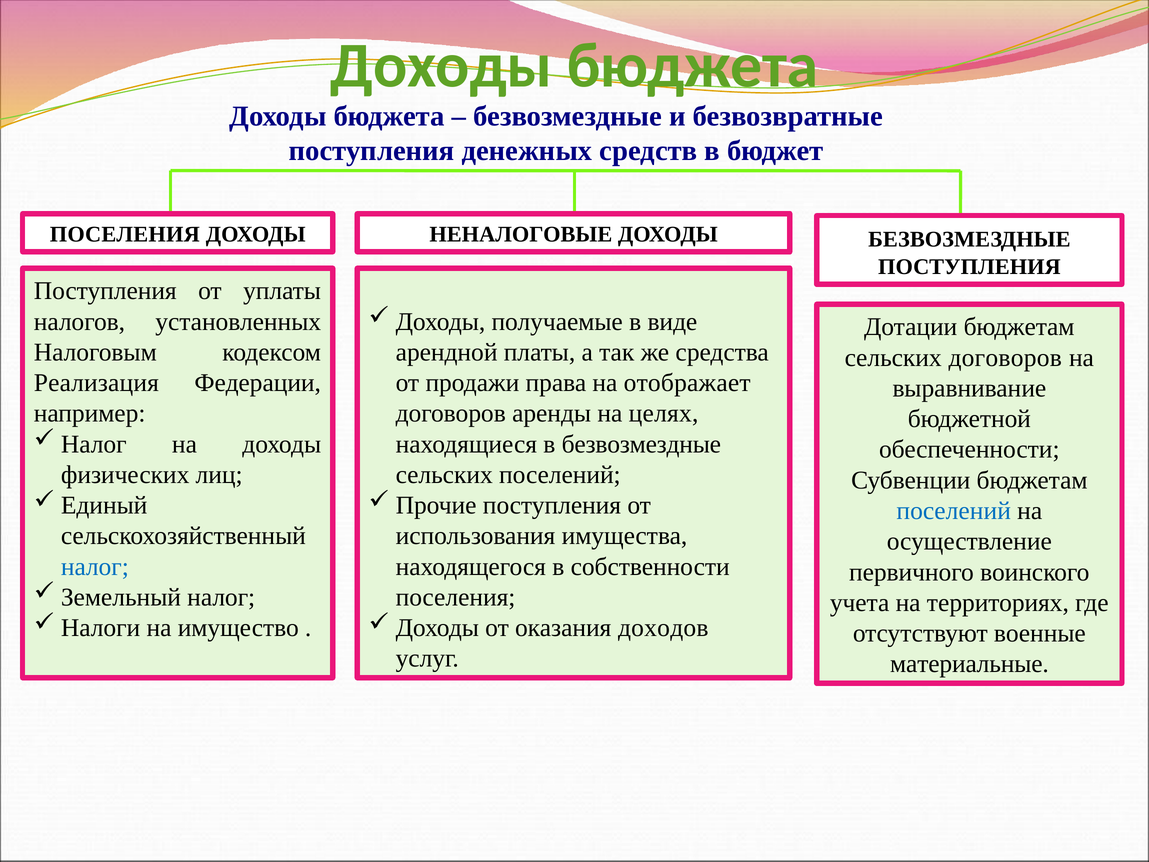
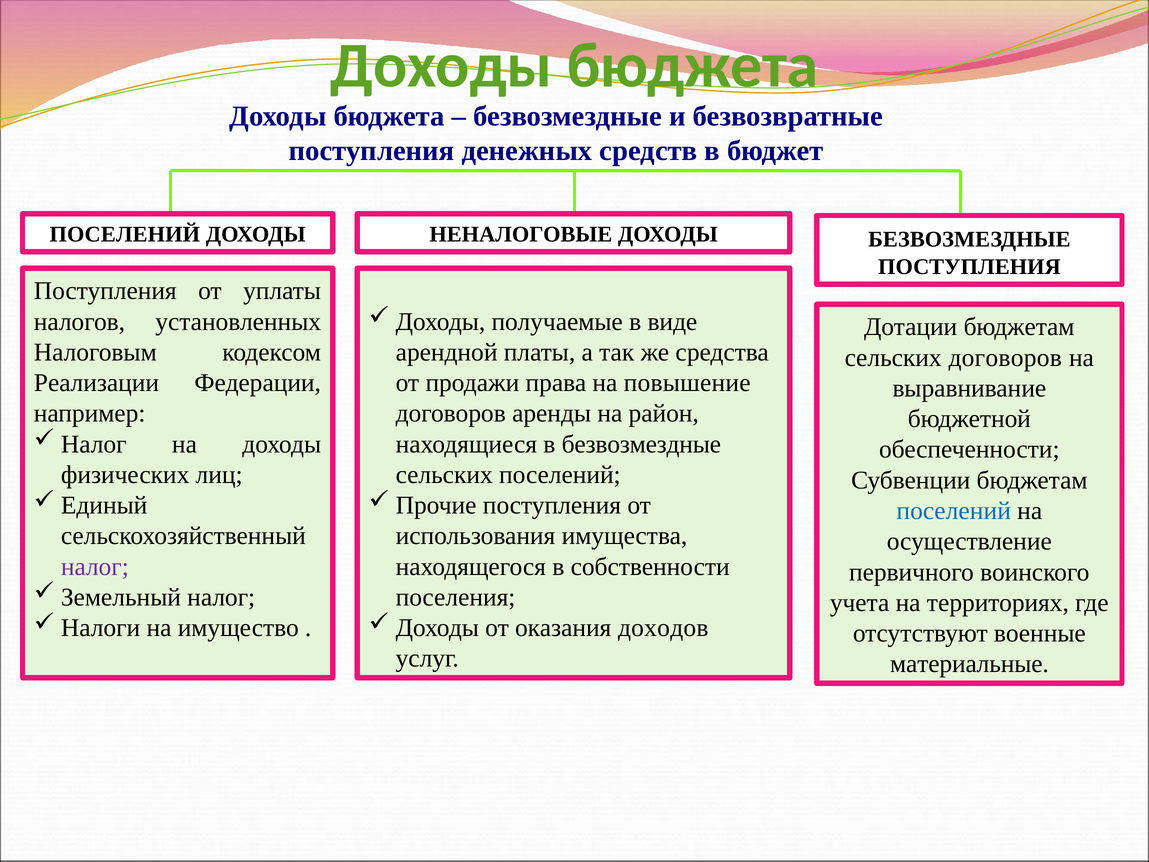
ПОСЕЛЕНИЯ at (125, 234): ПОСЕЛЕНИЯ -> ПОСЕЛЕНИЙ
Реализация: Реализация -> Реализации
отображает: отображает -> повышение
целях: целях -> район
налог at (95, 566) colour: blue -> purple
